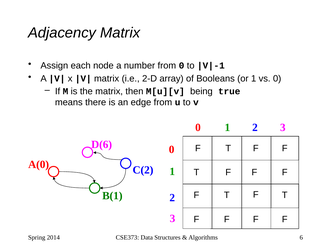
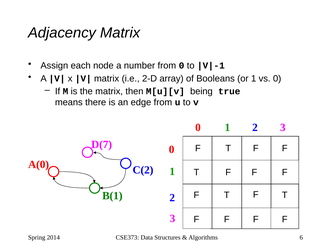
D(6: D(6 -> D(7
